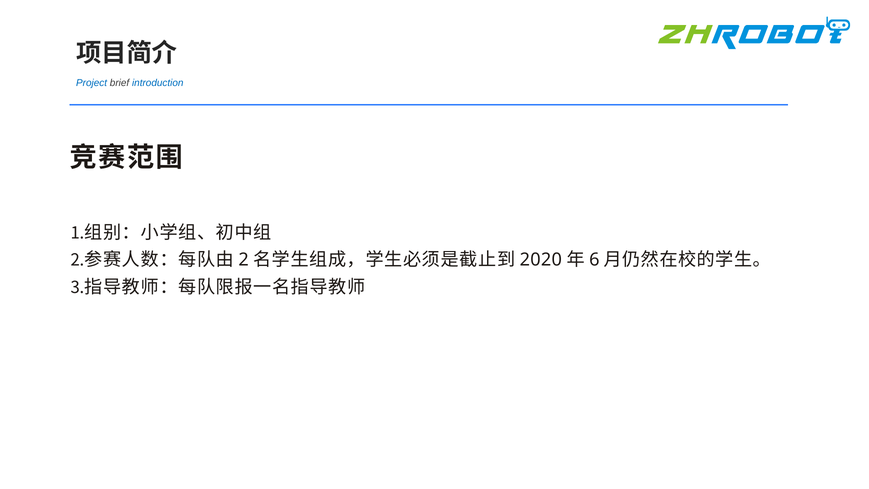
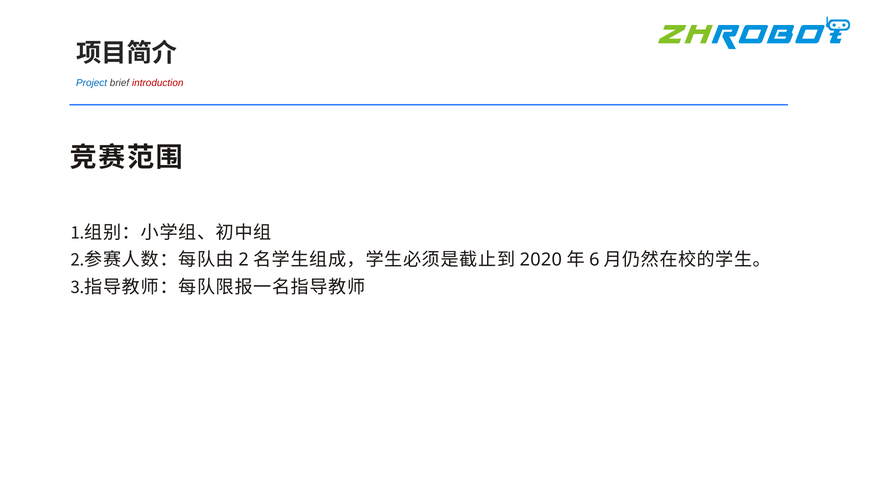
introduction colour: blue -> red
